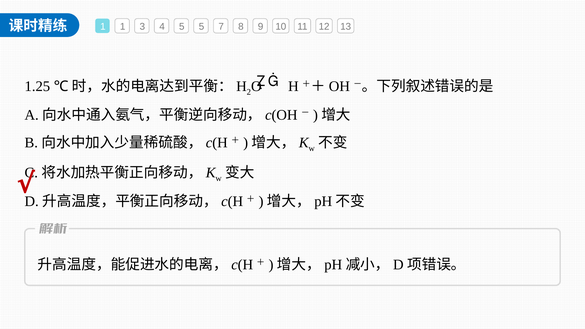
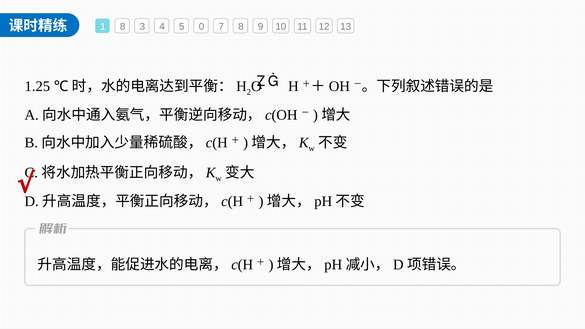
1 1: 1 -> 8
5 5: 5 -> 0
